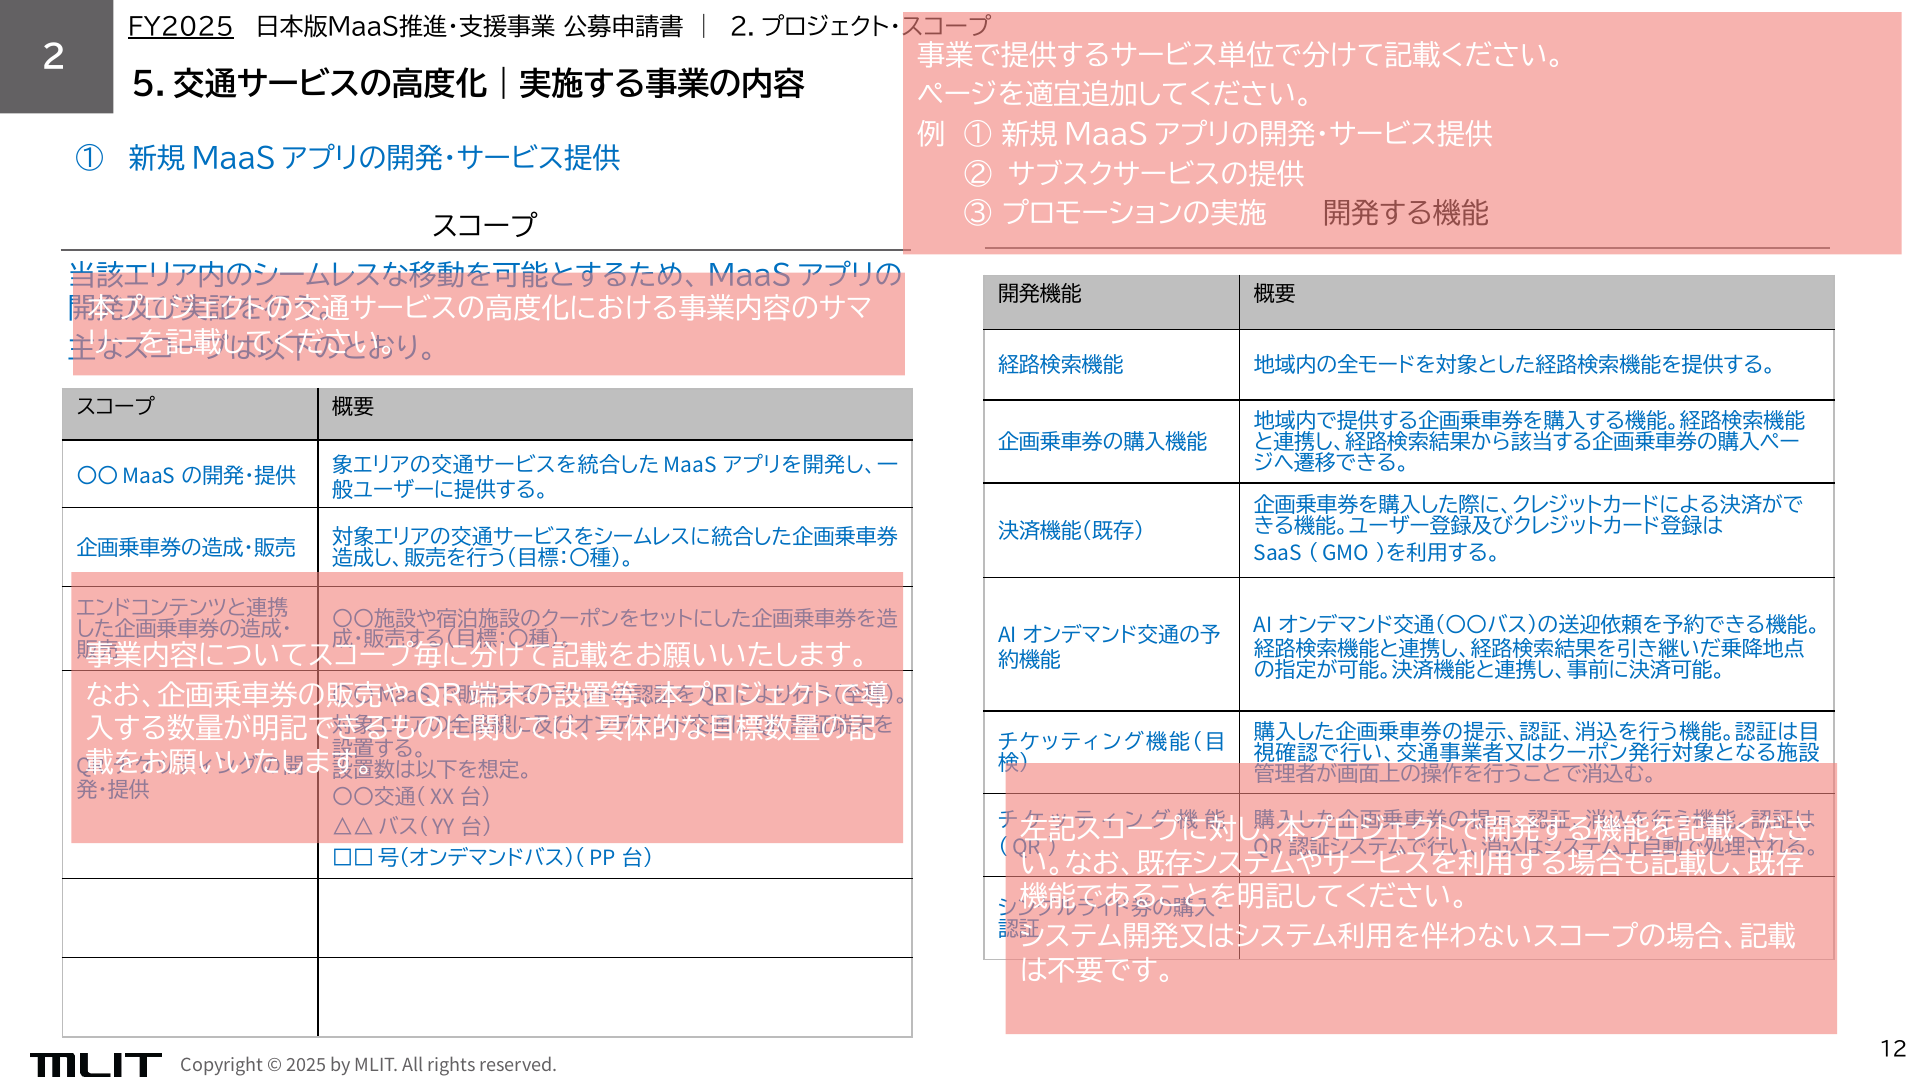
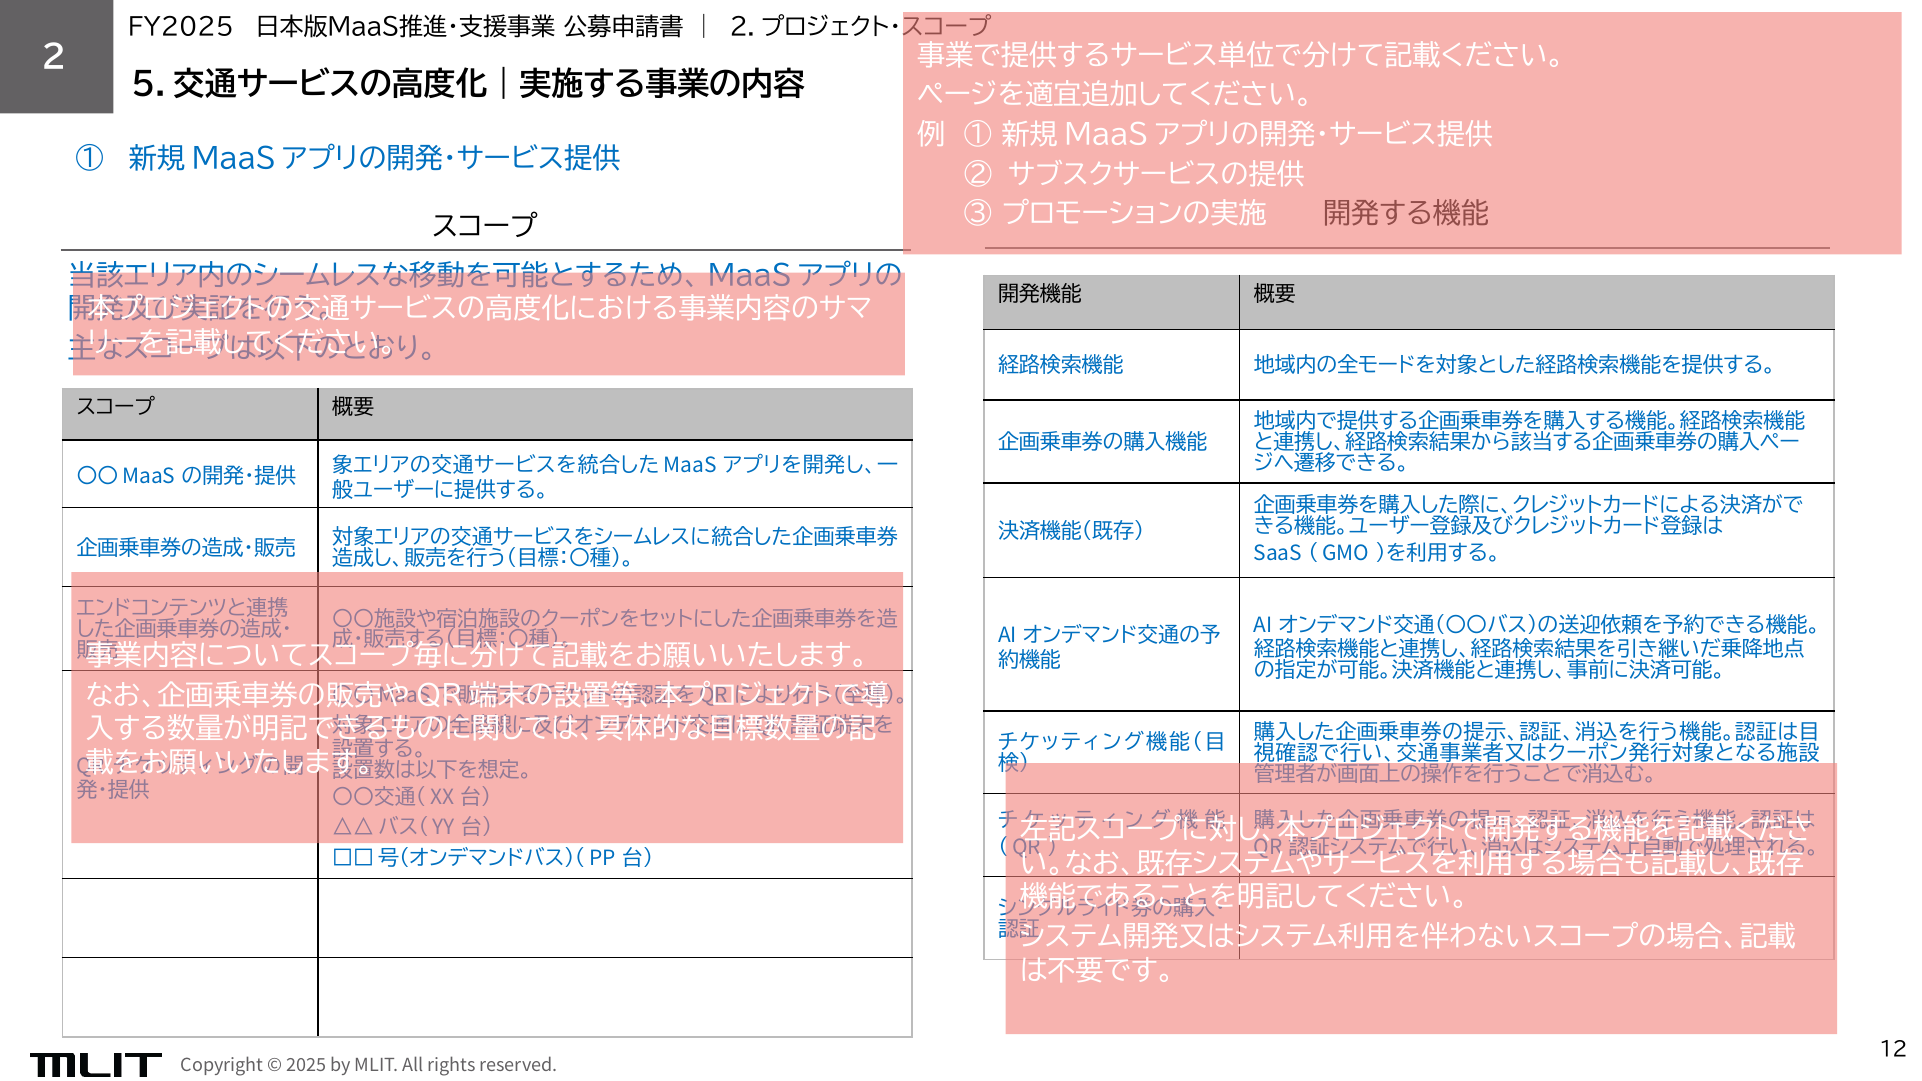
FY2025 underline: present -> none
